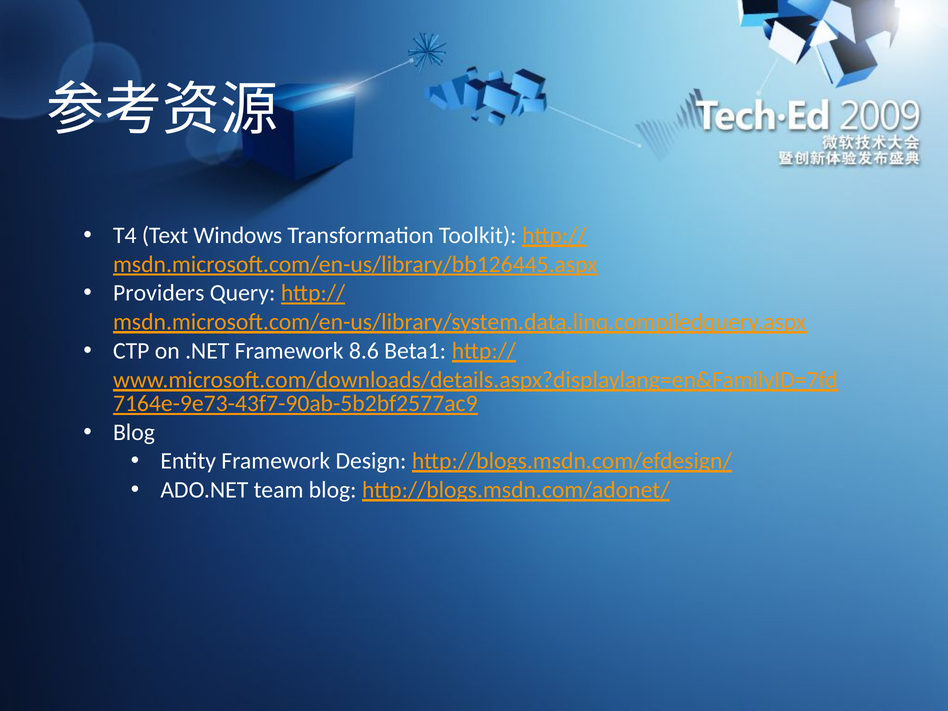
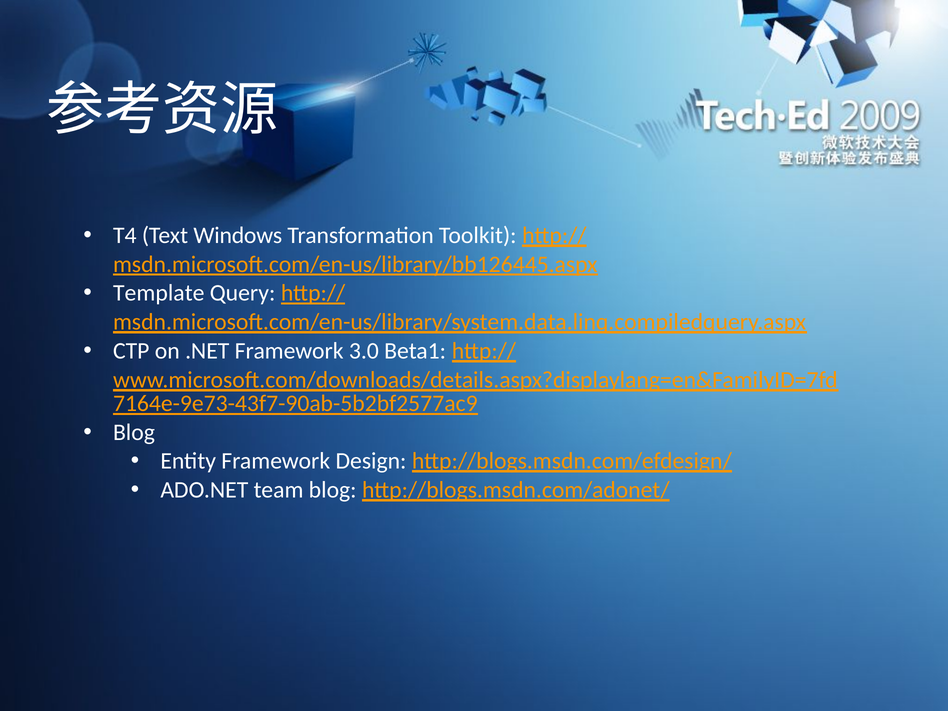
Providers: Providers -> Template
8.6: 8.6 -> 3.0
